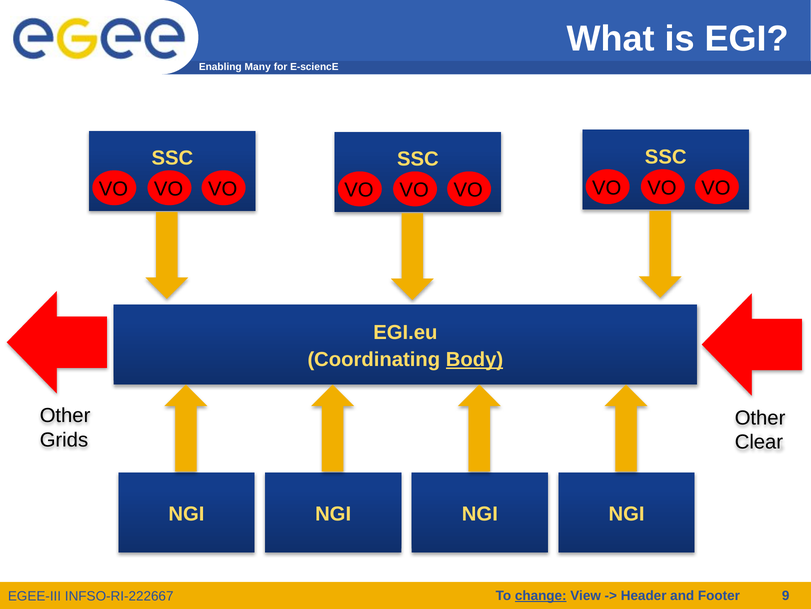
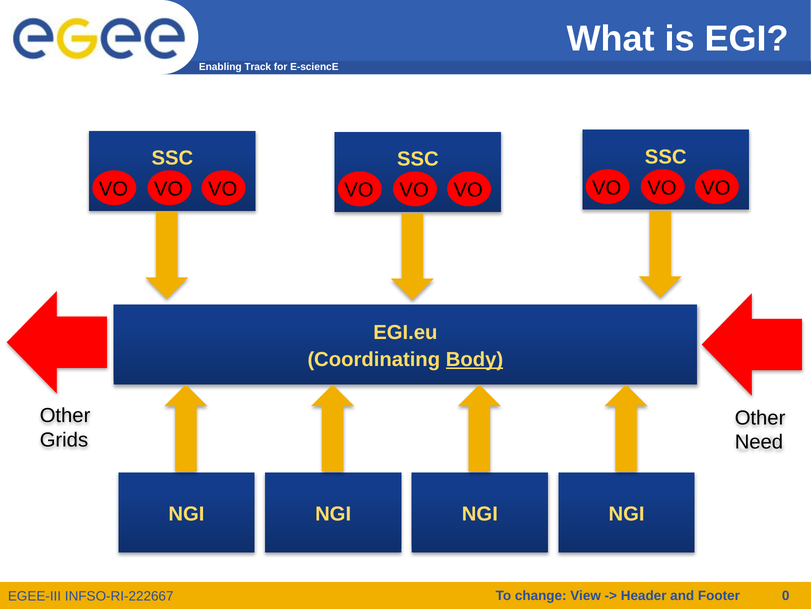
Many: Many -> Track
Clear: Clear -> Need
change underline: present -> none
9: 9 -> 0
